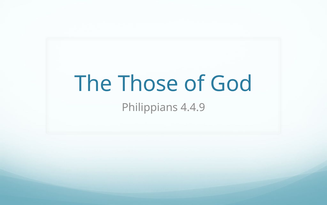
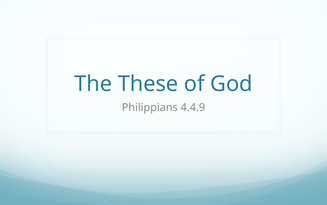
Those: Those -> These
